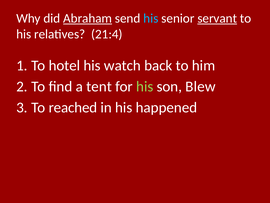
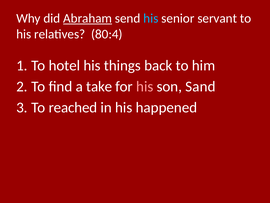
servant underline: present -> none
21:4: 21:4 -> 80:4
watch: watch -> things
tent: tent -> take
his at (145, 86) colour: light green -> pink
Blew: Blew -> Sand
